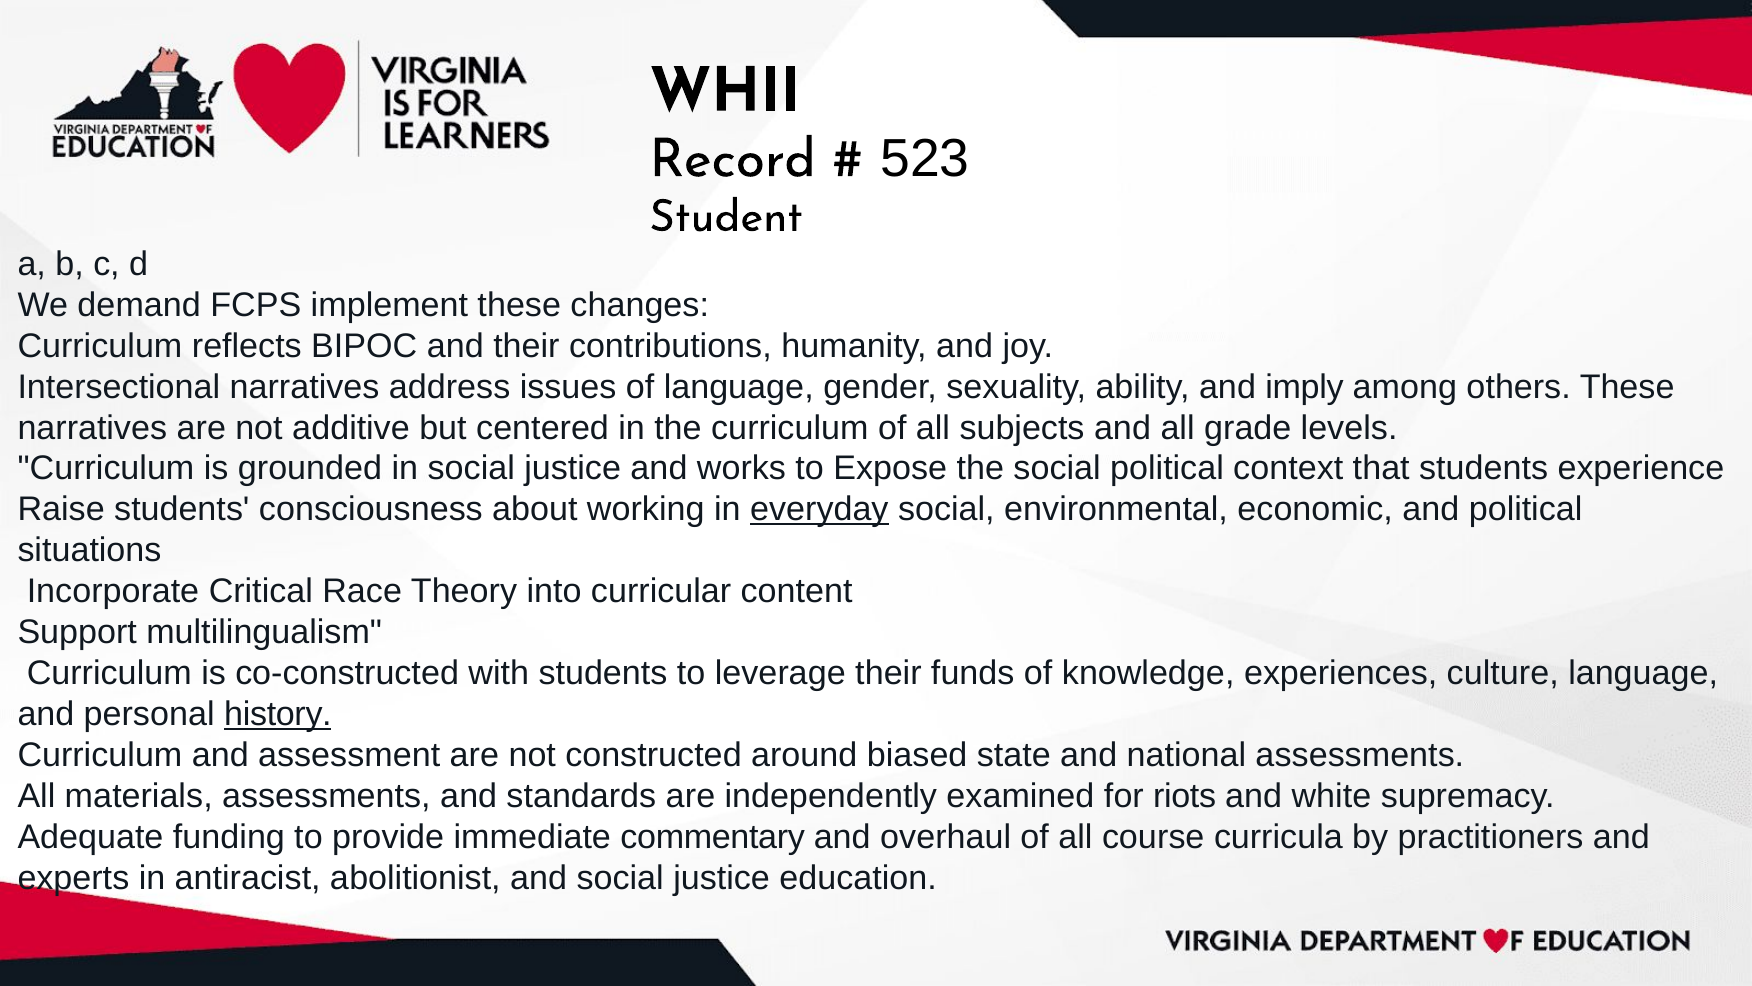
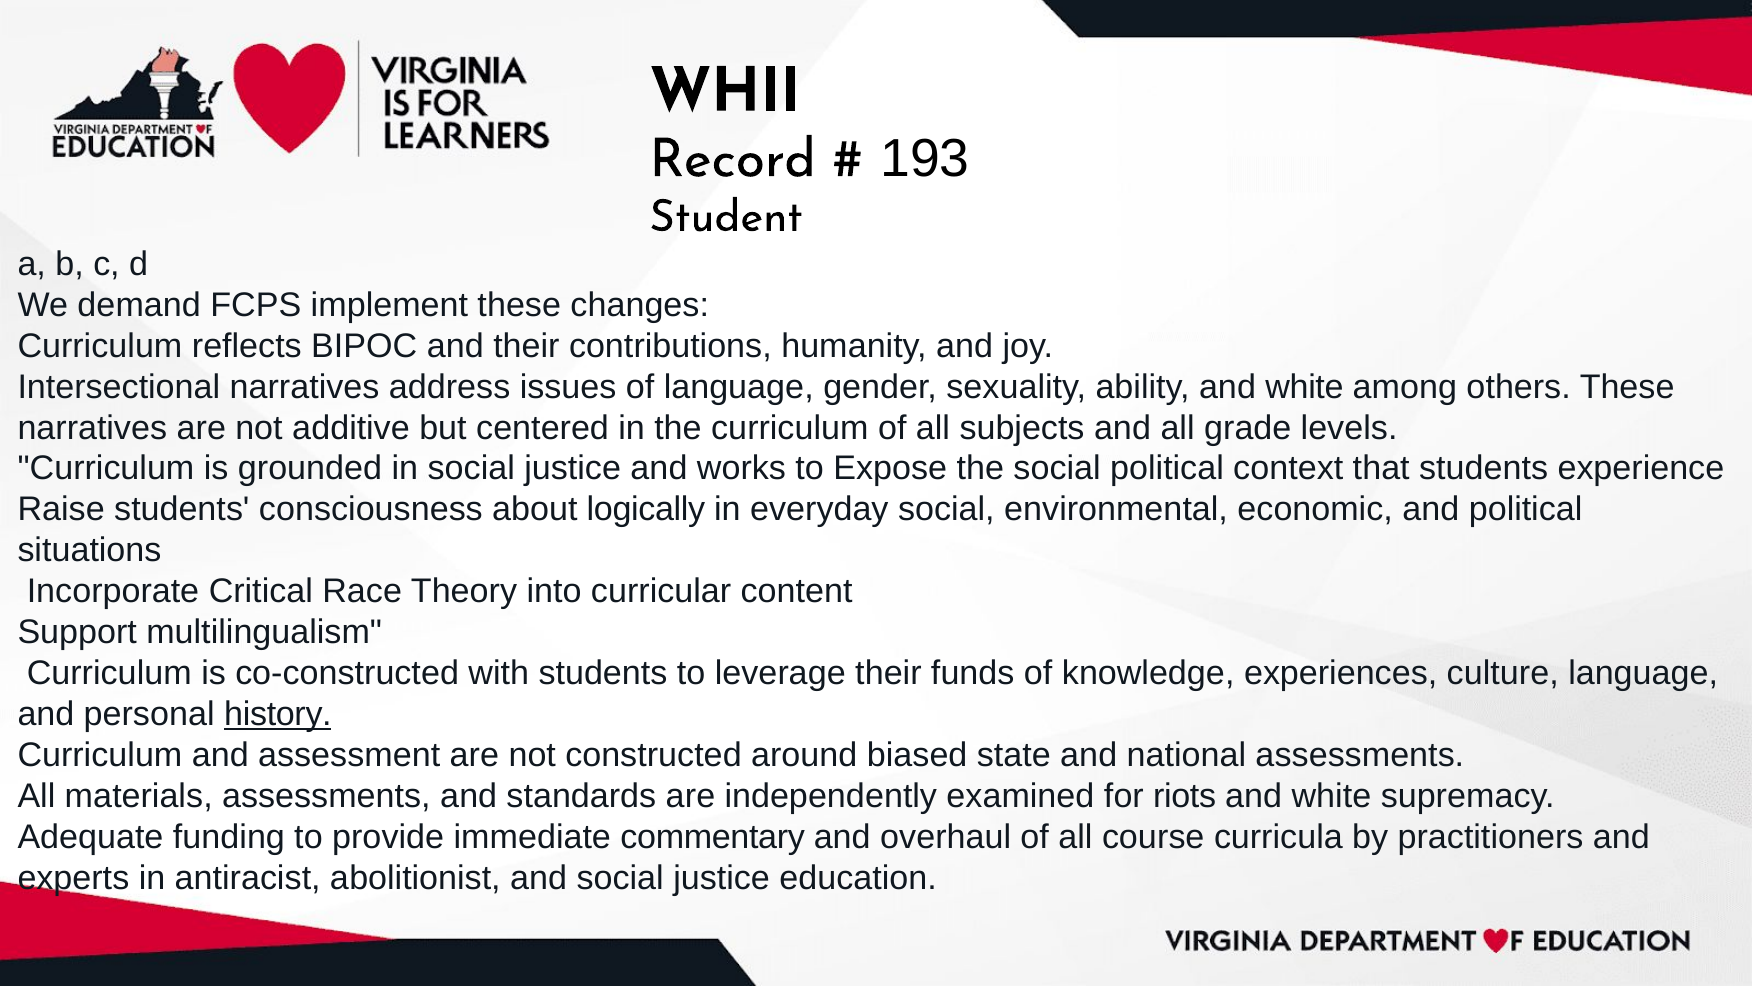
523: 523 -> 193
ability and imply: imply -> white
working: working -> logically
everyday underline: present -> none
